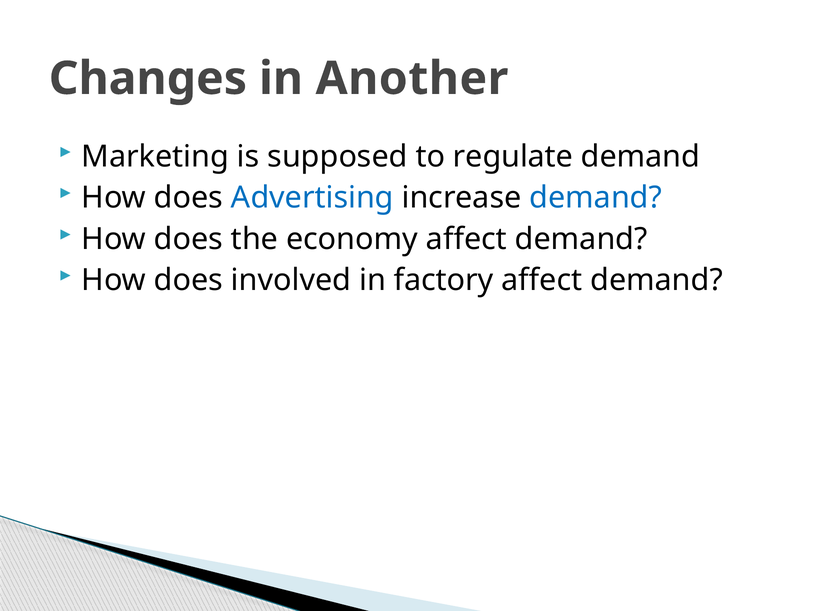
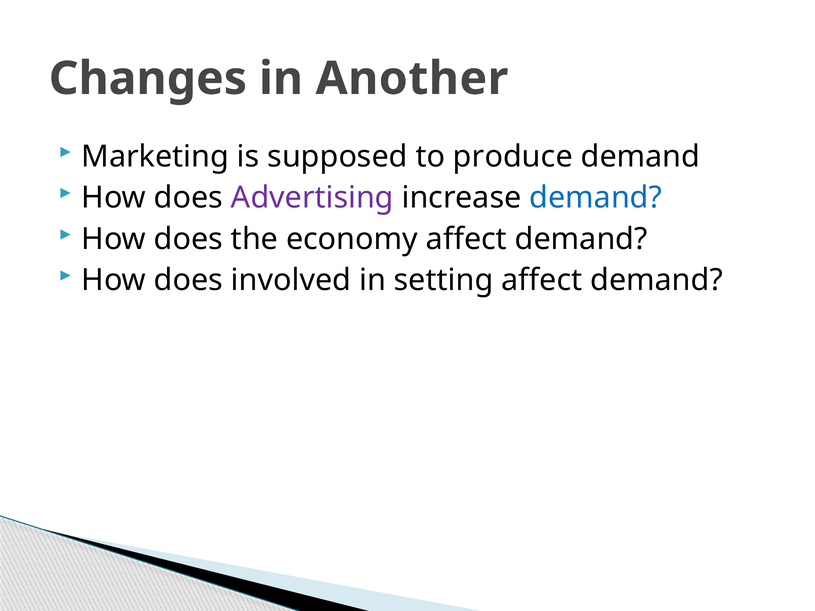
regulate: regulate -> produce
Advertising colour: blue -> purple
factory: factory -> setting
